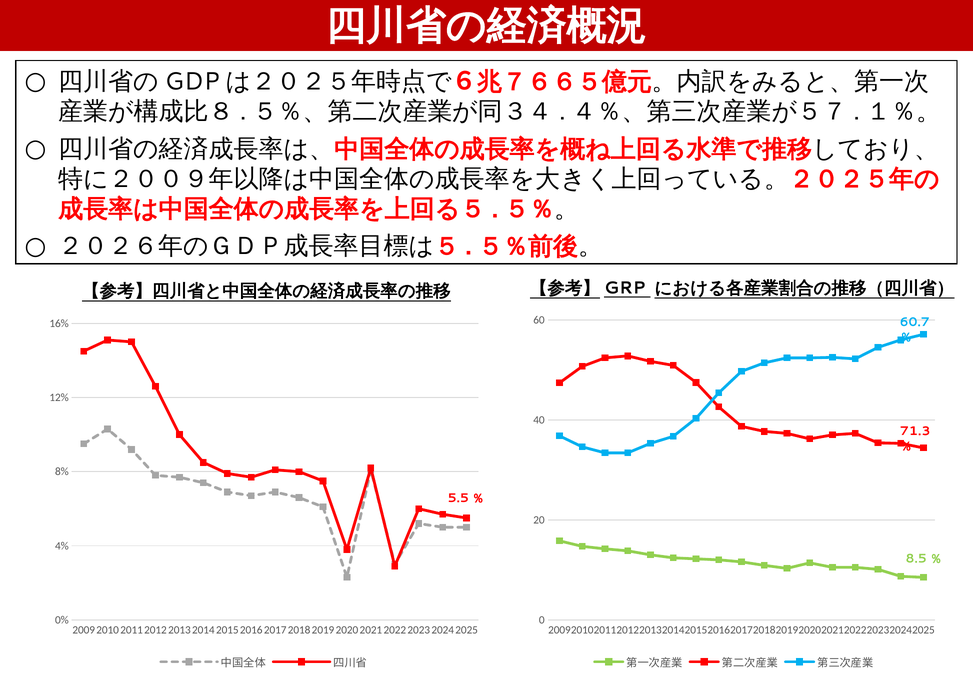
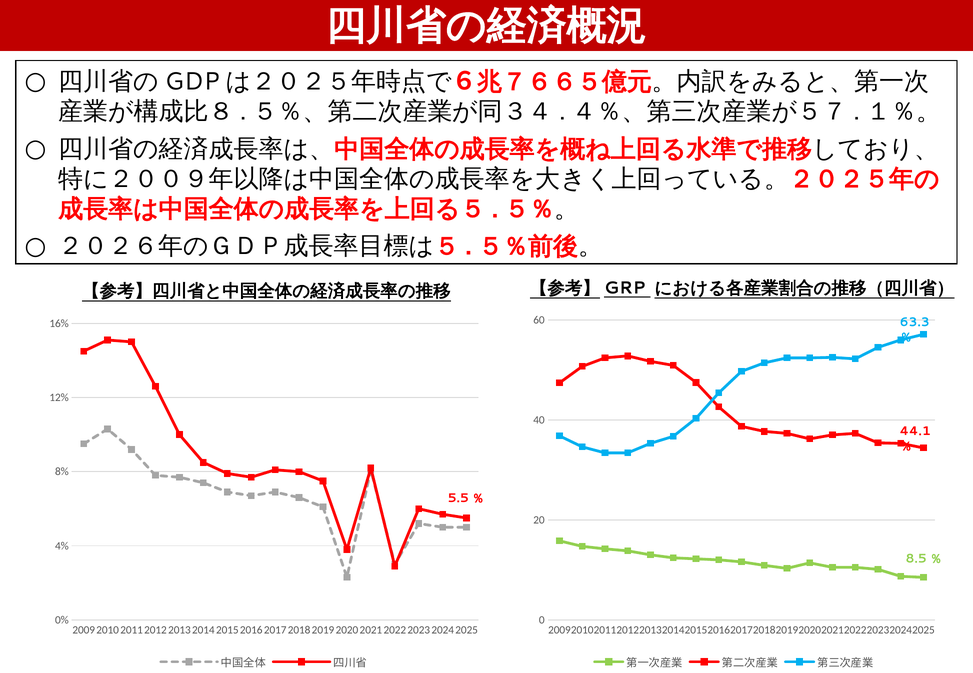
60.7: 60.7 -> 63.3
71.3: 71.3 -> 44.1
